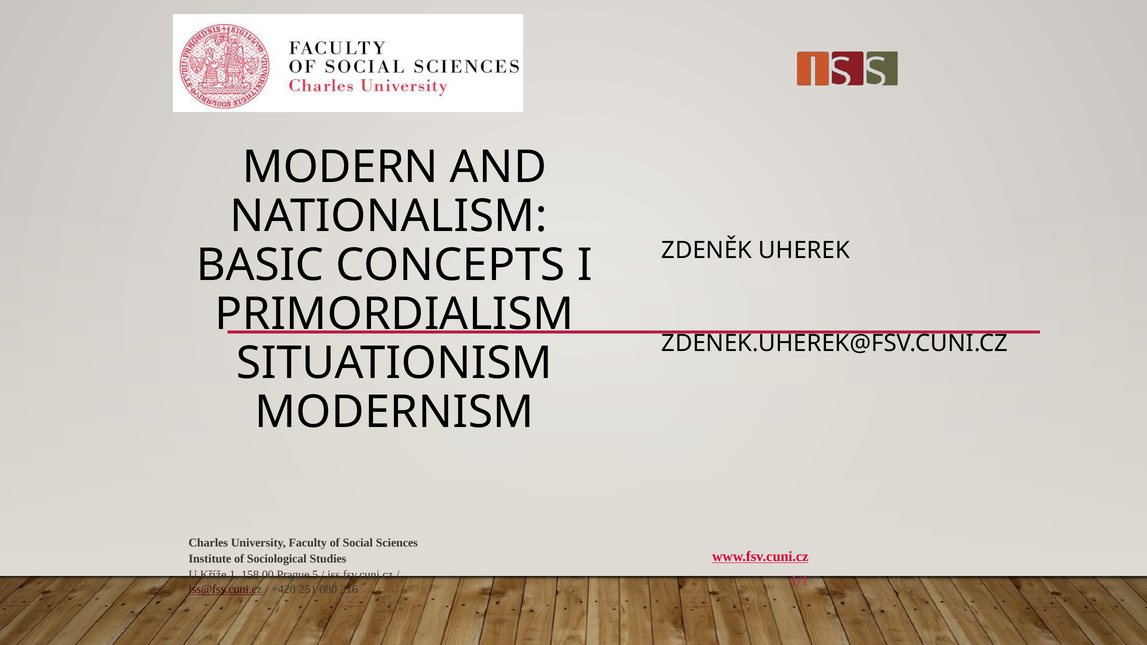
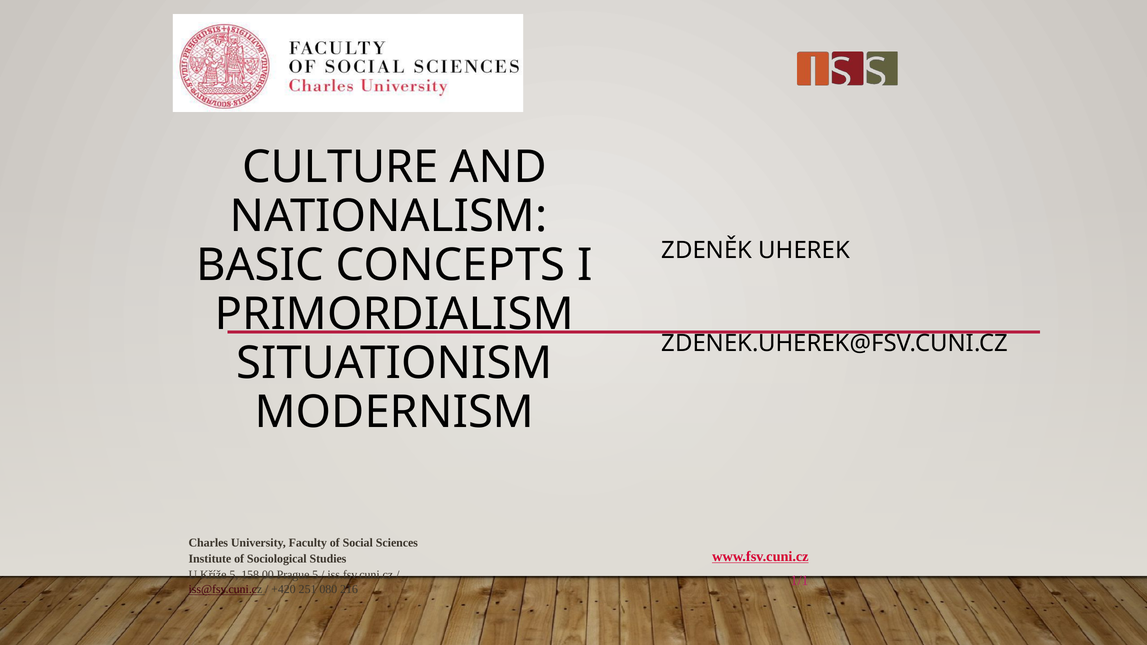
MODERN: MODERN -> CULTURE
Kříže 1: 1 -> 5
